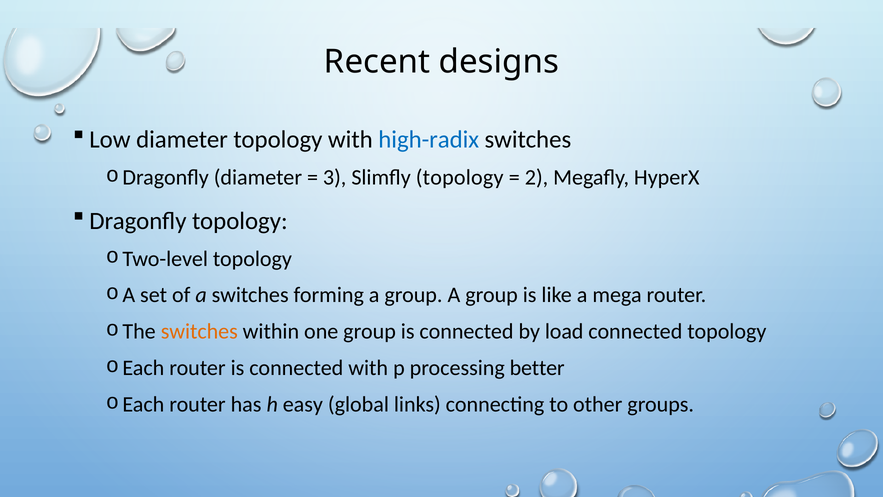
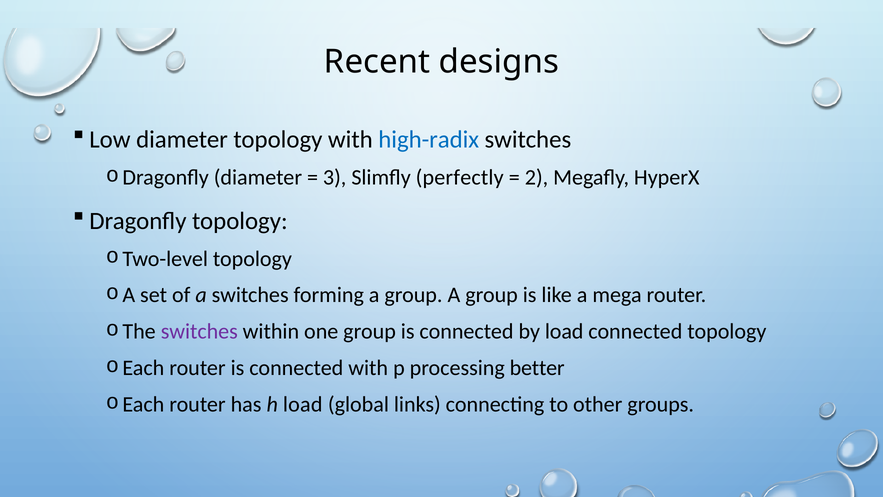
Slimfly topology: topology -> perfectly
switches at (199, 331) colour: orange -> purple
h easy: easy -> load
